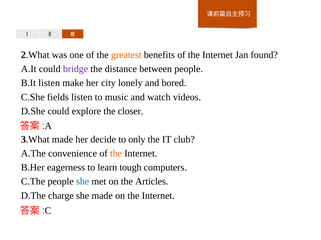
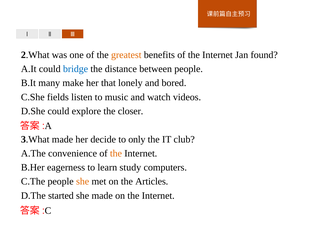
bridge colour: purple -> blue
B.It listen: listen -> many
city: city -> that
tough: tough -> study
she at (83, 182) colour: blue -> orange
charge: charge -> started
